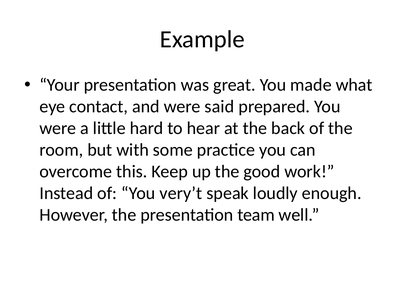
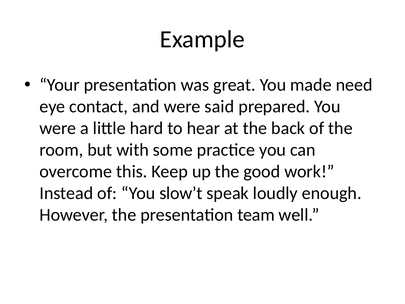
what: what -> need
very’t: very’t -> slow’t
